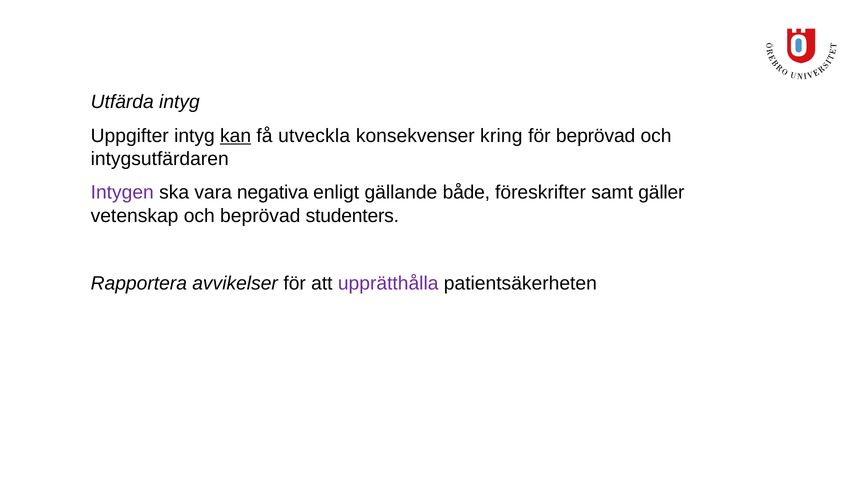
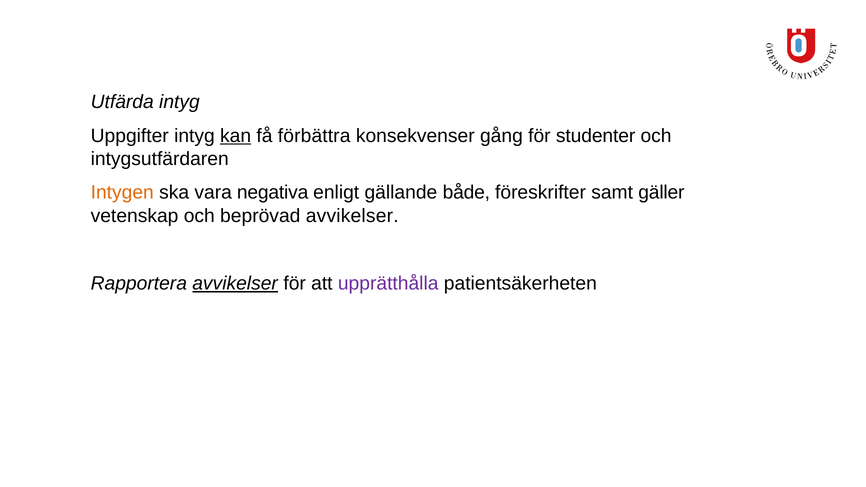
utveckla: utveckla -> förbättra
kring: kring -> gång
för beprövad: beprövad -> studenter
Intygen colour: purple -> orange
beprövad studenters: studenters -> avvikelser
avvikelser at (235, 284) underline: none -> present
